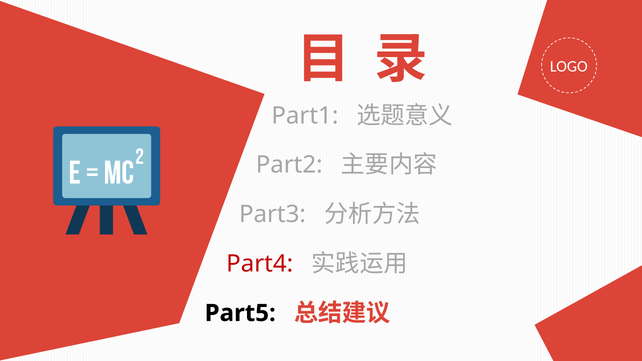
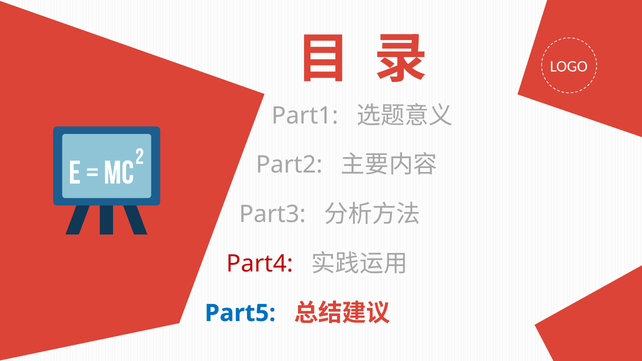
Part5 colour: black -> blue
